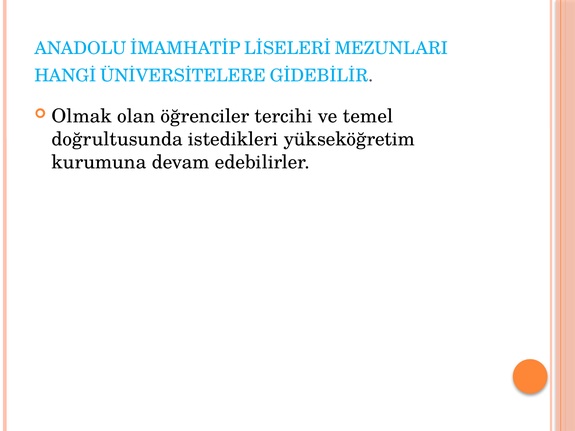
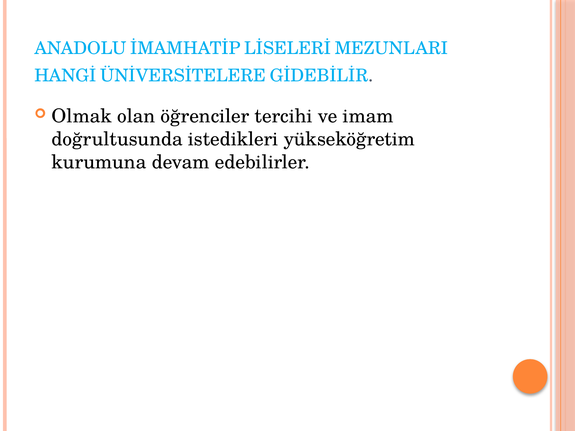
temel: temel -> imam
